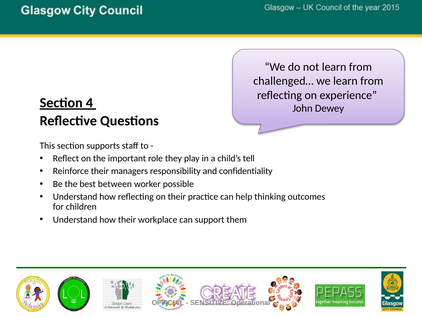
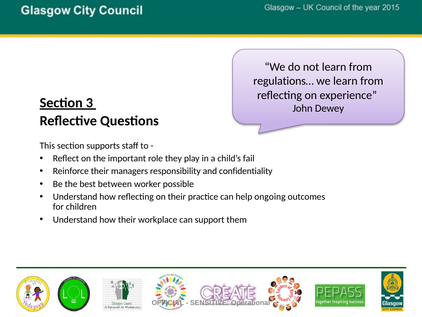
challenged…: challenged… -> regulations…
4: 4 -> 3
tell: tell -> fail
thinking: thinking -> ongoing
